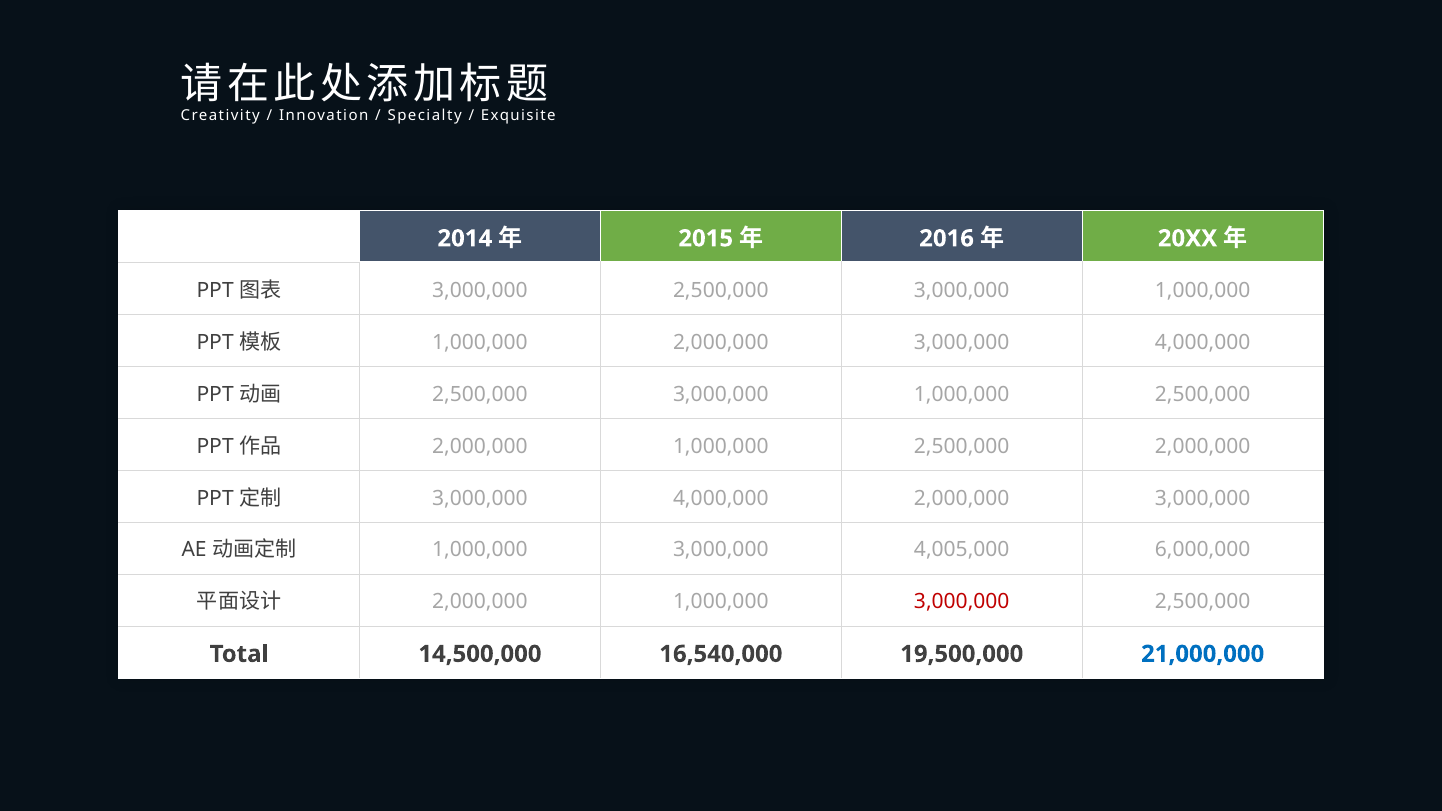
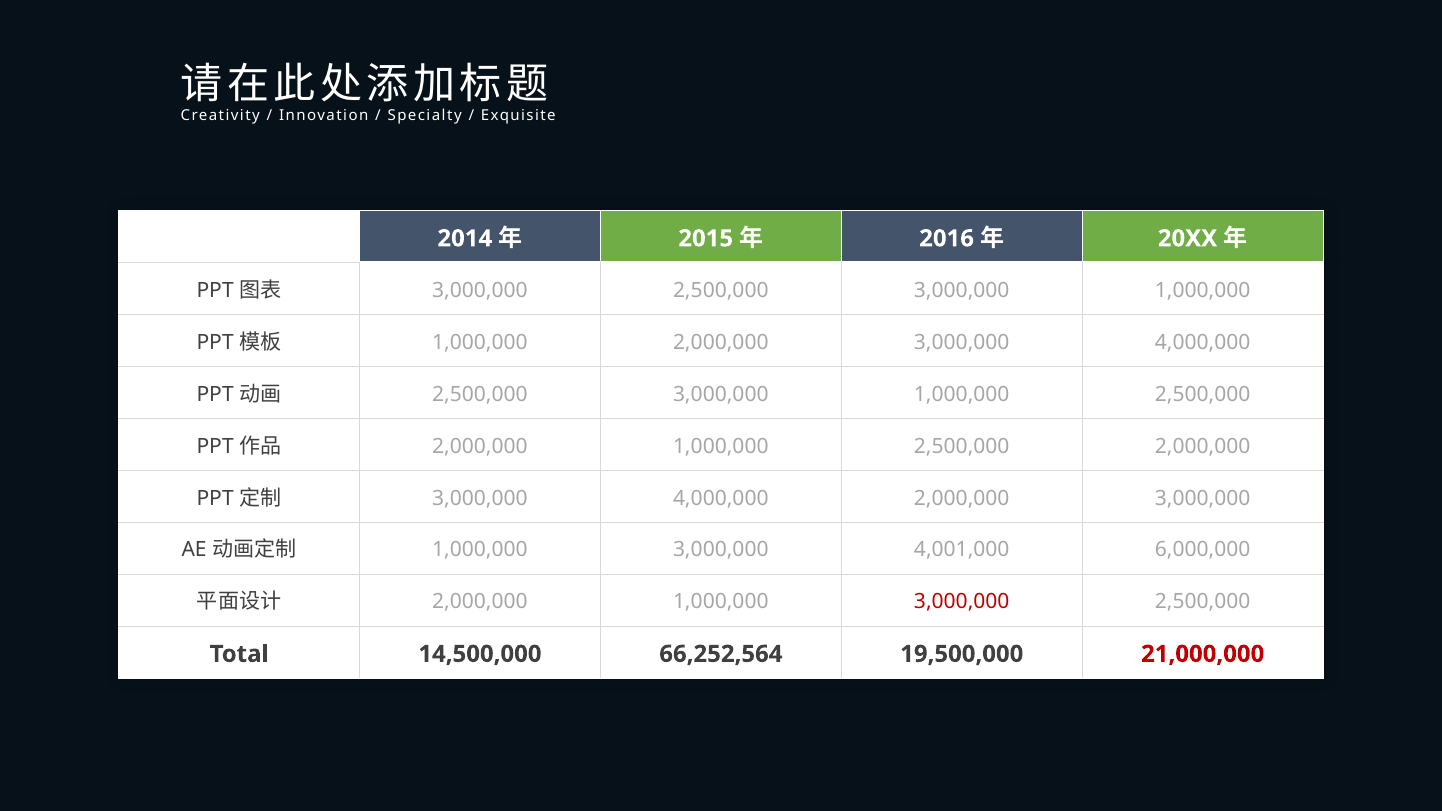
4,005,000: 4,005,000 -> 4,001,000
16,540,000: 16,540,000 -> 66,252,564
21,000,000 colour: blue -> red
